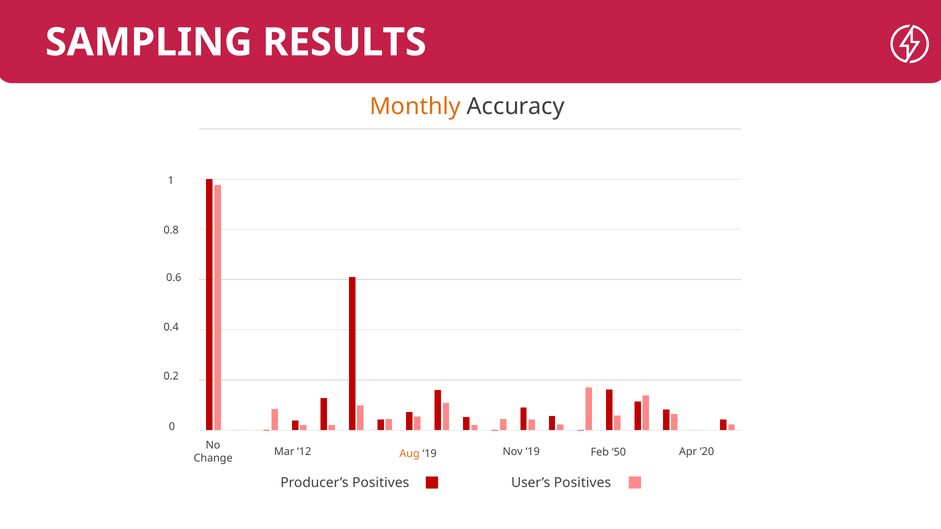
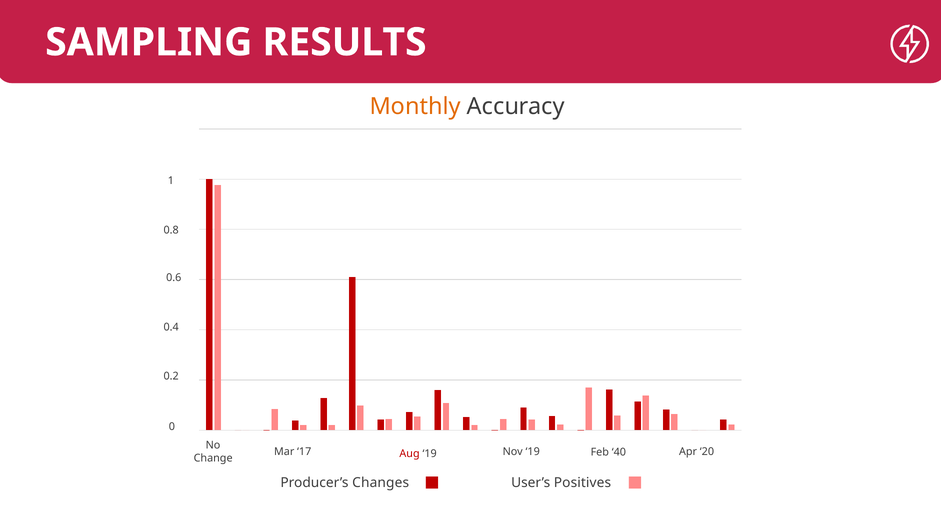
12: 12 -> 17
50: 50 -> 40
Aug colour: orange -> red
Producer’s Positives: Positives -> Changes
